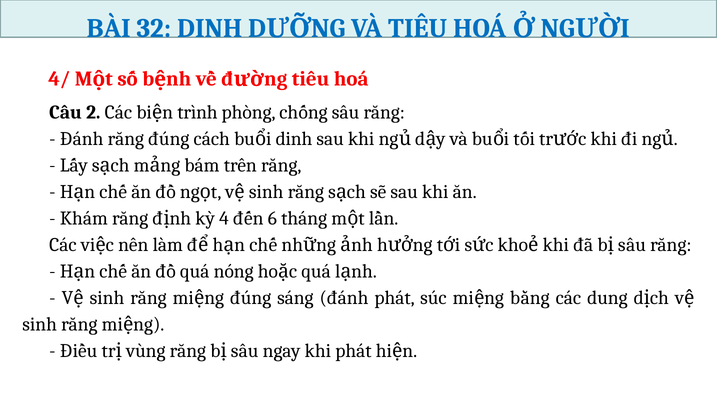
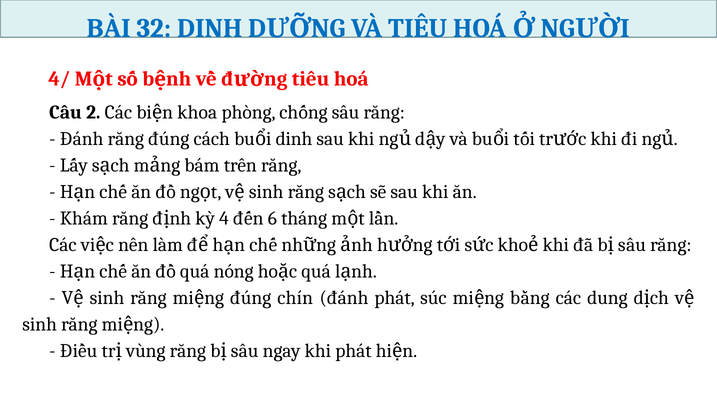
trình: trình -> khoa
sáng: sáng -> chín
